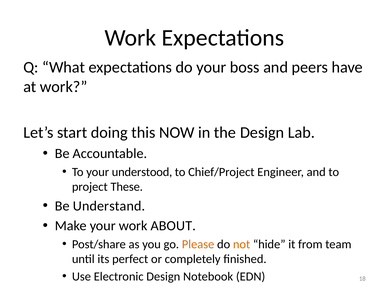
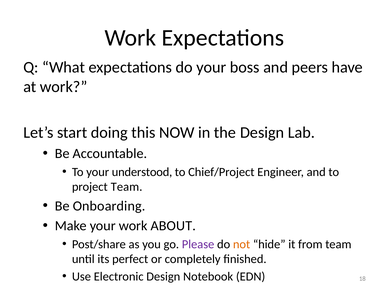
project These: These -> Team
Understand: Understand -> Onboarding
Please colour: orange -> purple
